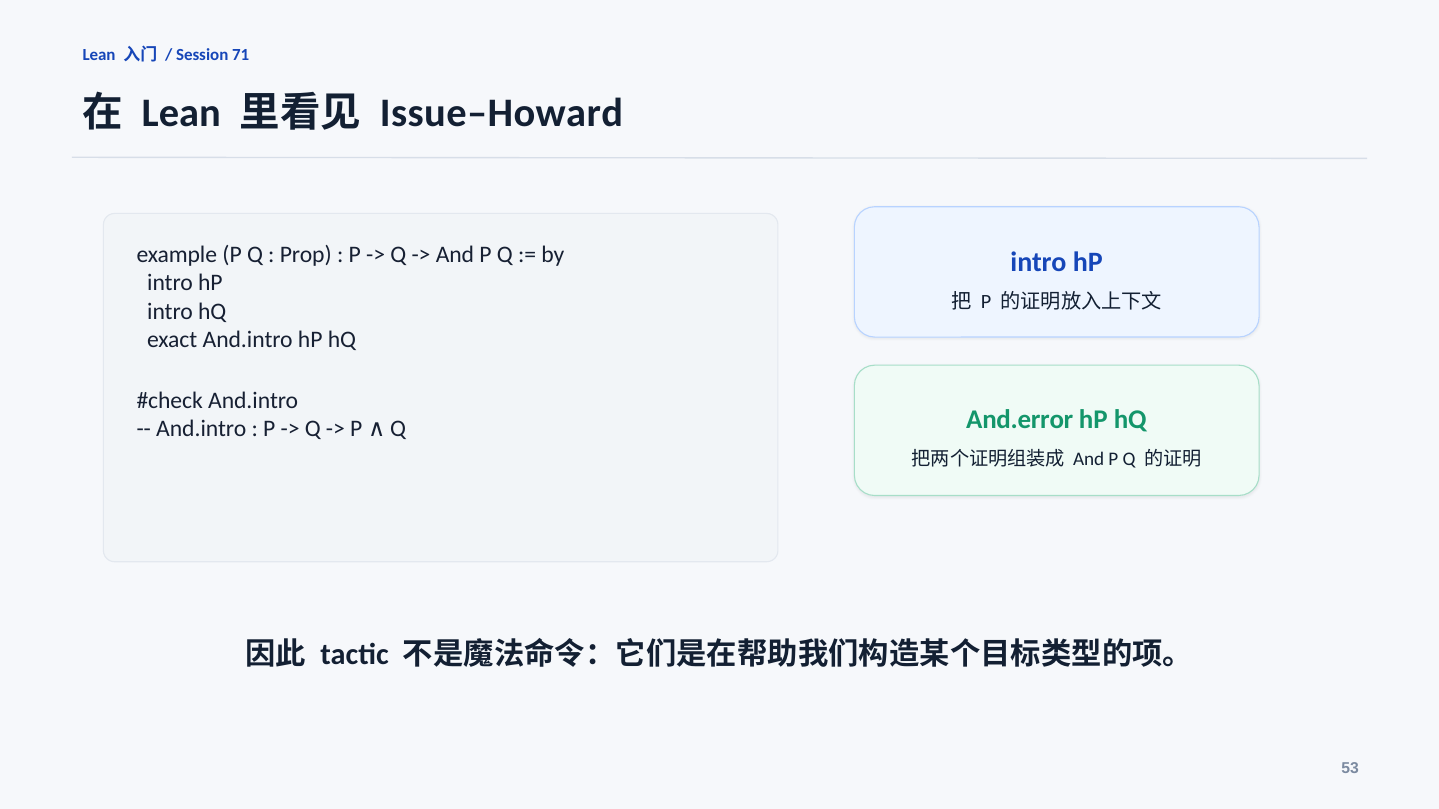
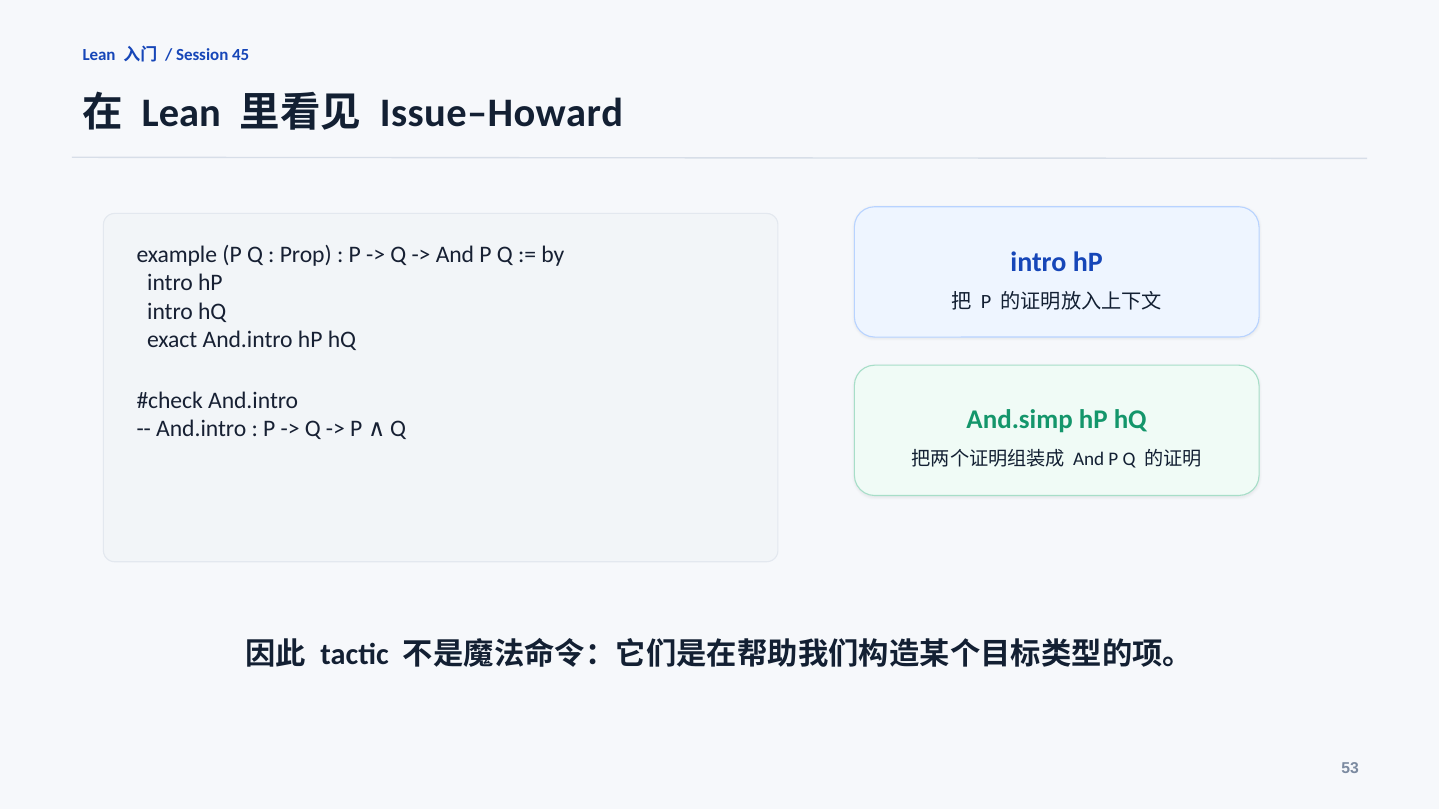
71: 71 -> 45
And.error: And.error -> And.simp
